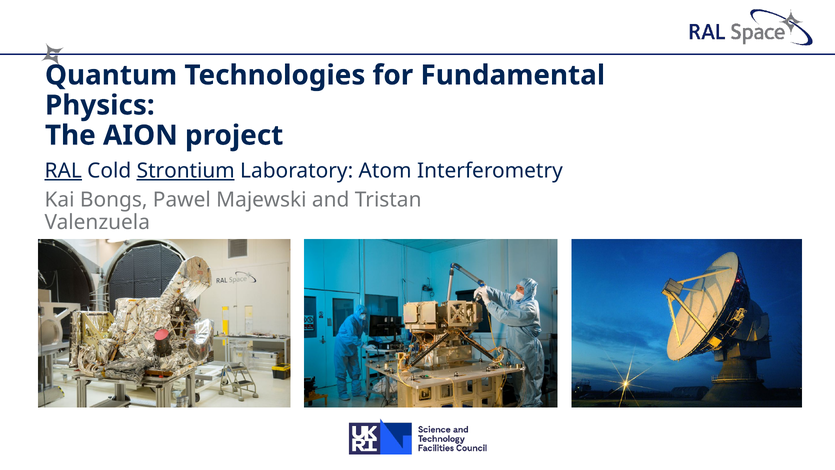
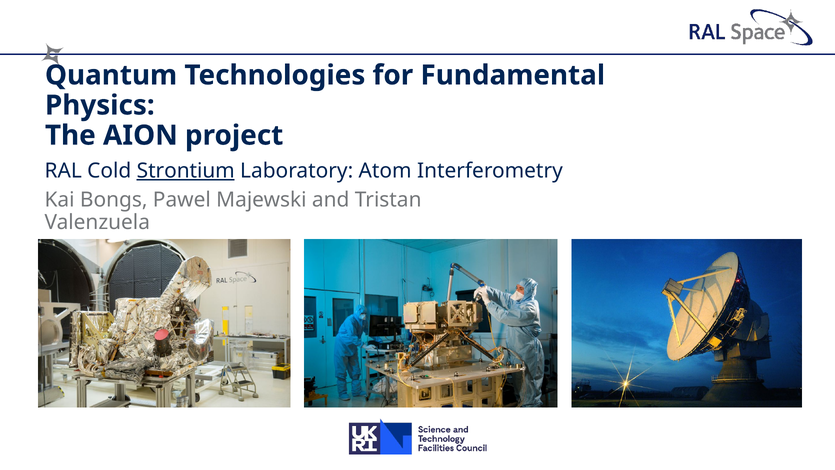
RAL underline: present -> none
